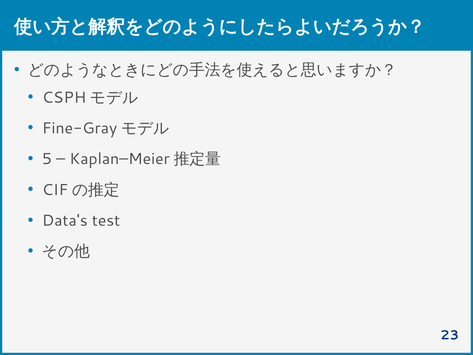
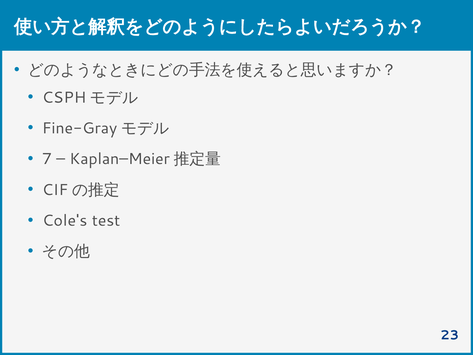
5: 5 -> 7
Data's: Data's -> Cole's
